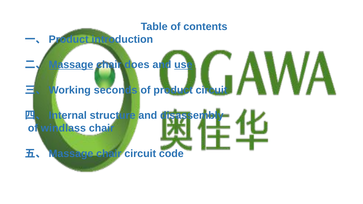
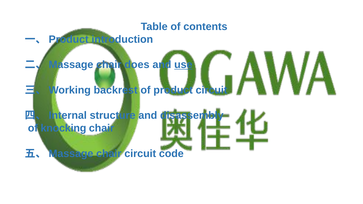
Massage at (71, 65) underline: present -> none
seconds: seconds -> backrest
windlass: windlass -> knocking
